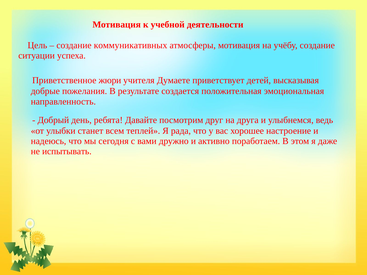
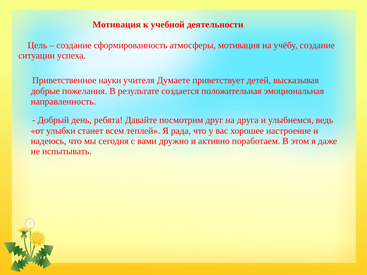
коммуникативных: коммуникативных -> сформированность
жюри: жюри -> науки
